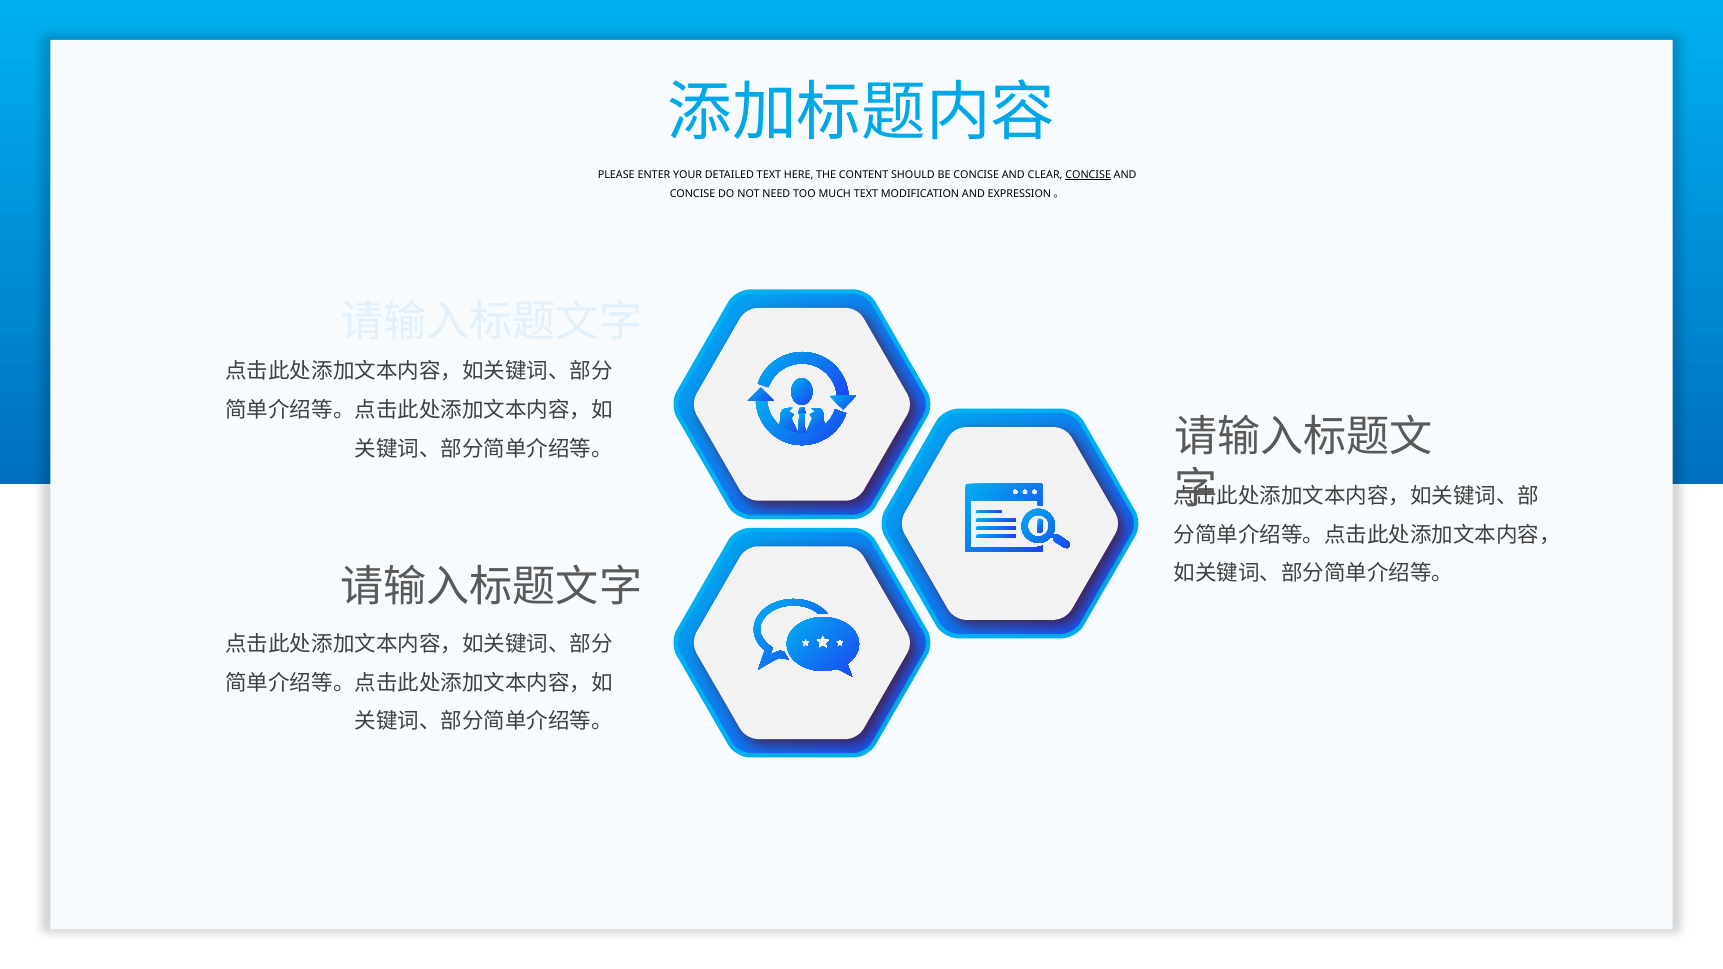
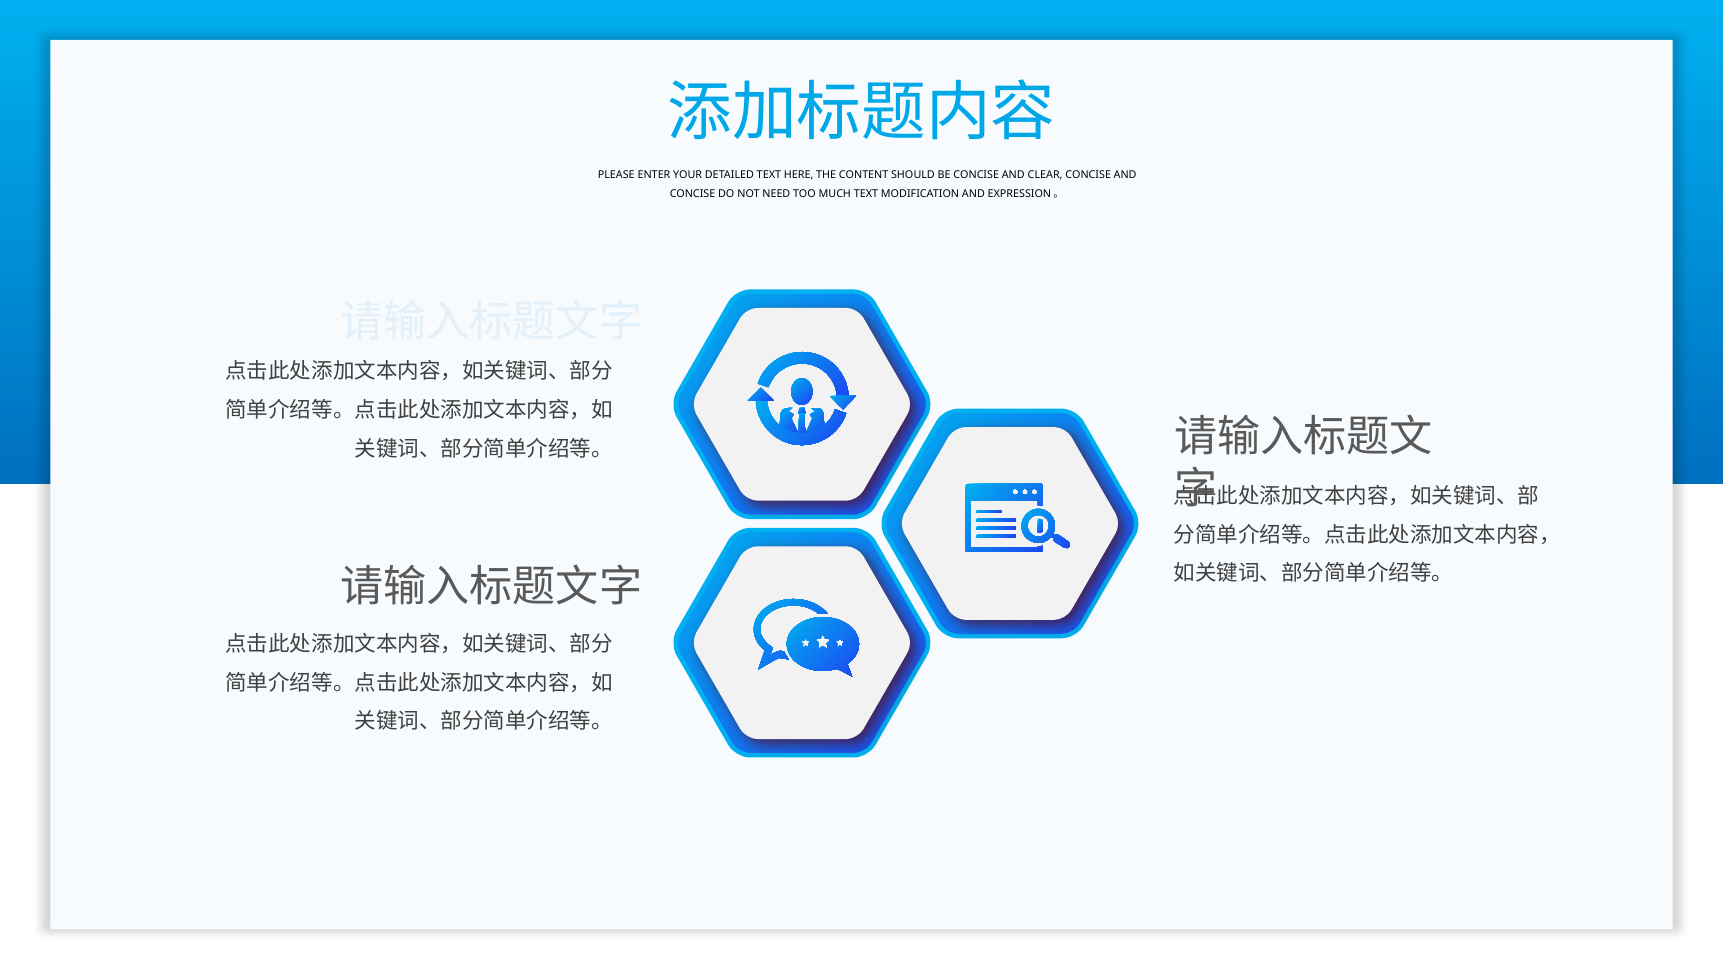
CONCISE at (1088, 175) underline: present -> none
